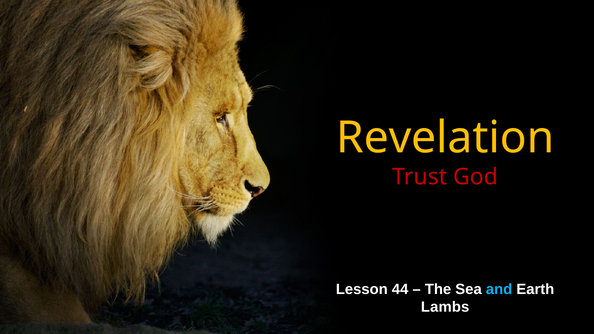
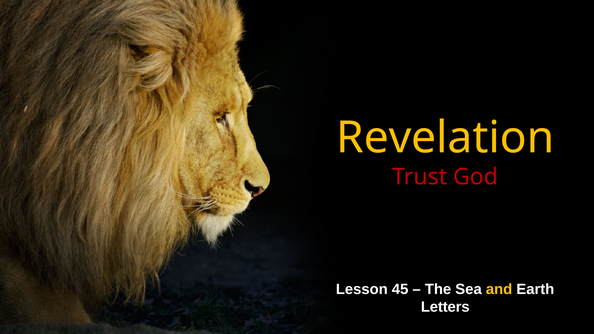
44: 44 -> 45
and colour: light blue -> yellow
Lambs: Lambs -> Letters
